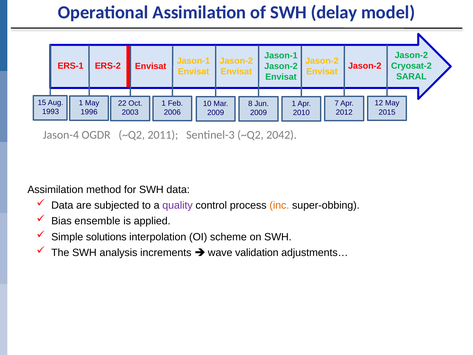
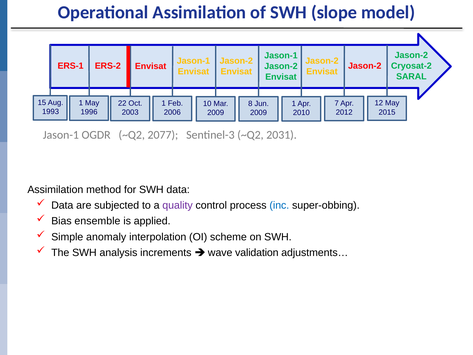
delay: delay -> slope
Jason-4 at (61, 135): Jason-4 -> Jason-1
2011: 2011 -> 2077
2042: 2042 -> 2031
inc colour: orange -> blue
solutions: solutions -> anomaly
